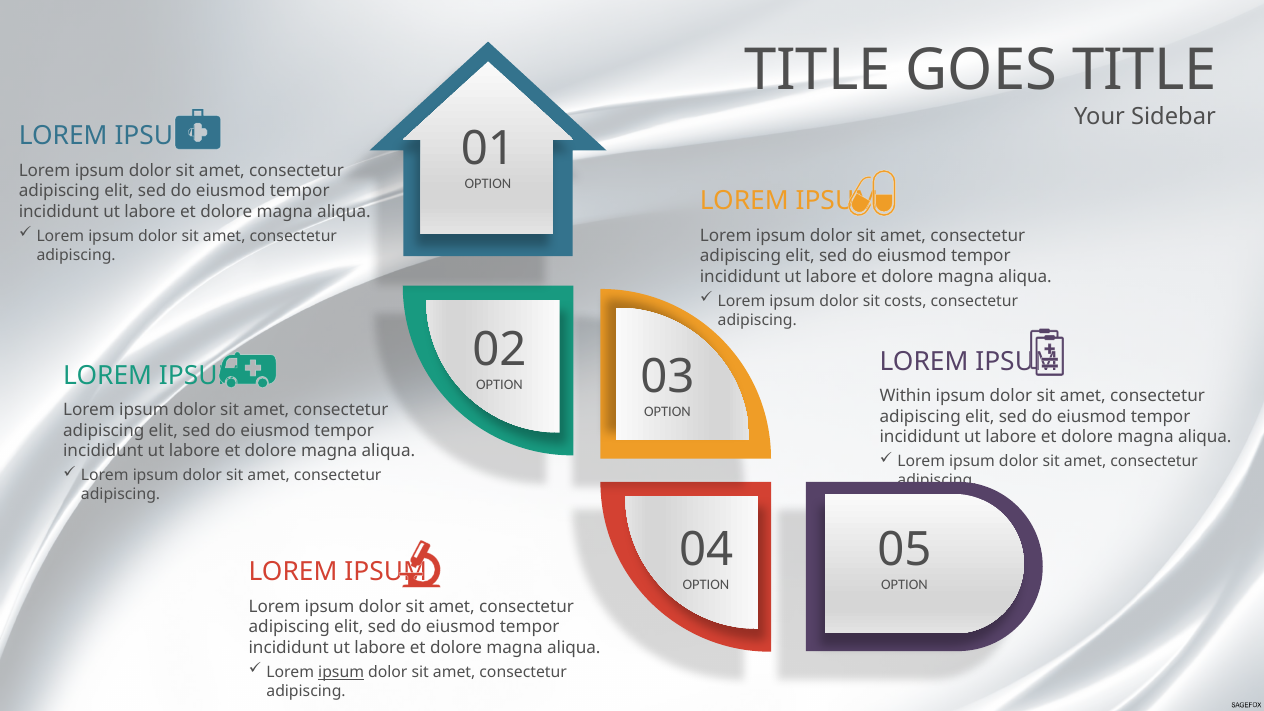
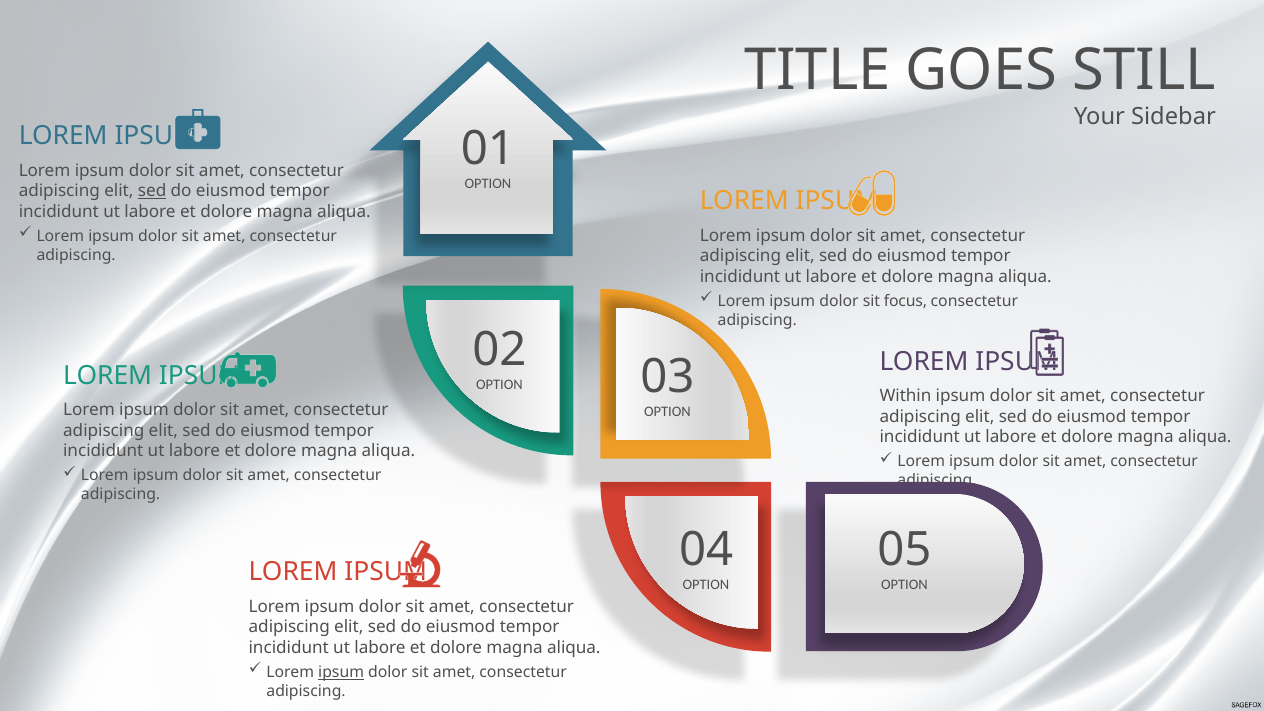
GOES TITLE: TITLE -> STILL
sed at (152, 191) underline: none -> present
costs: costs -> focus
